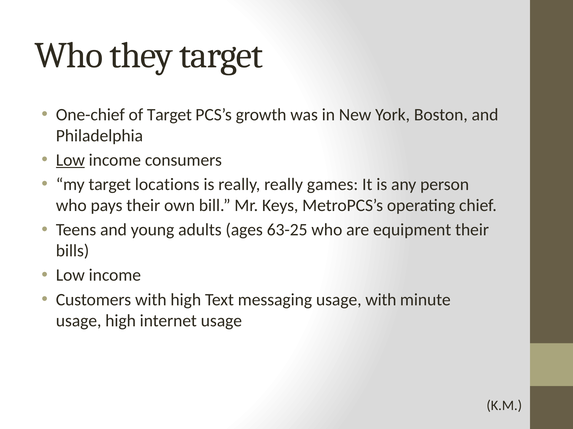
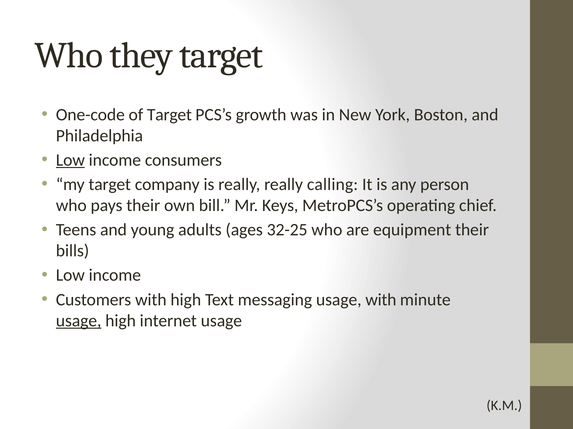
One-chief: One-chief -> One-code
locations: locations -> company
games: games -> calling
63-25: 63-25 -> 32-25
usage at (79, 321) underline: none -> present
